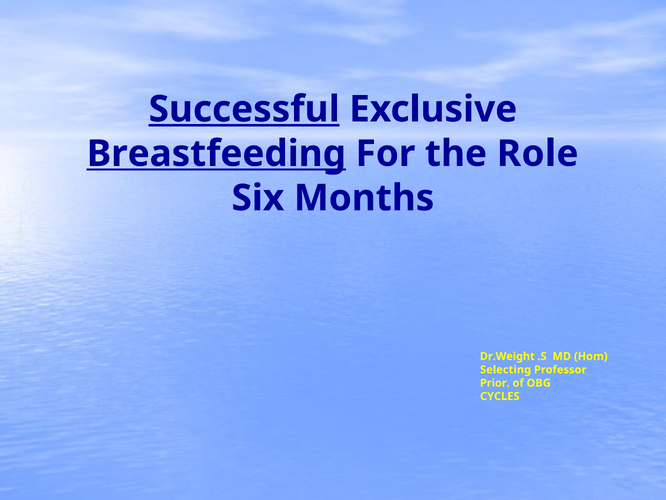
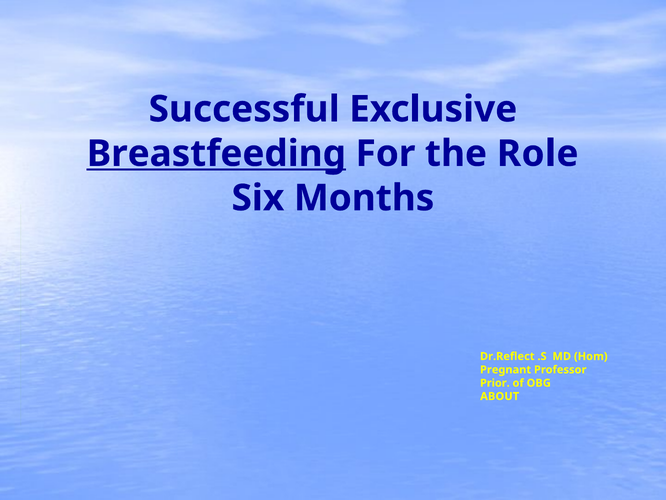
Successful underline: present -> none
Dr.Weight: Dr.Weight -> Dr.Reflect
Selecting: Selecting -> Pregnant
CYCLES: CYCLES -> ABOUT
